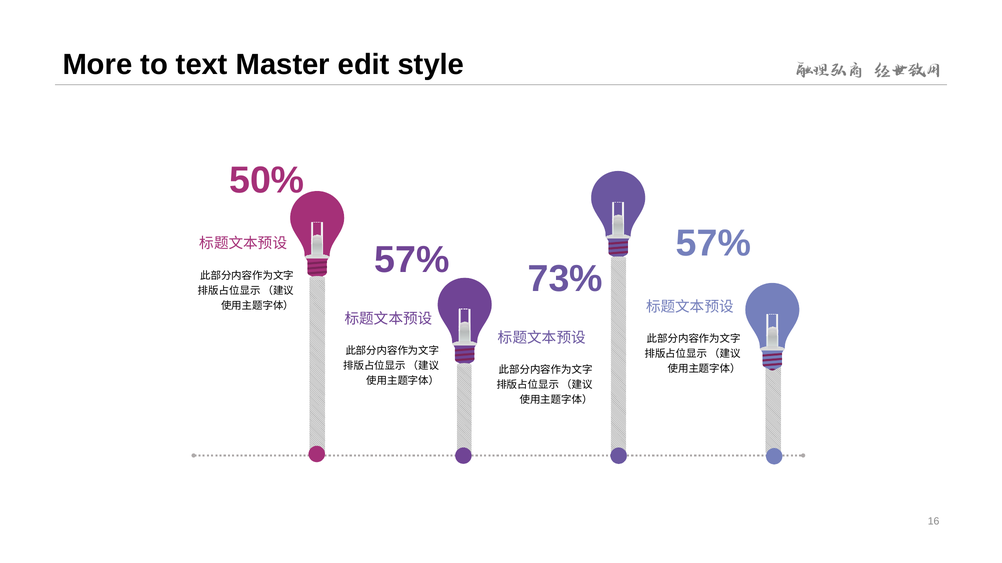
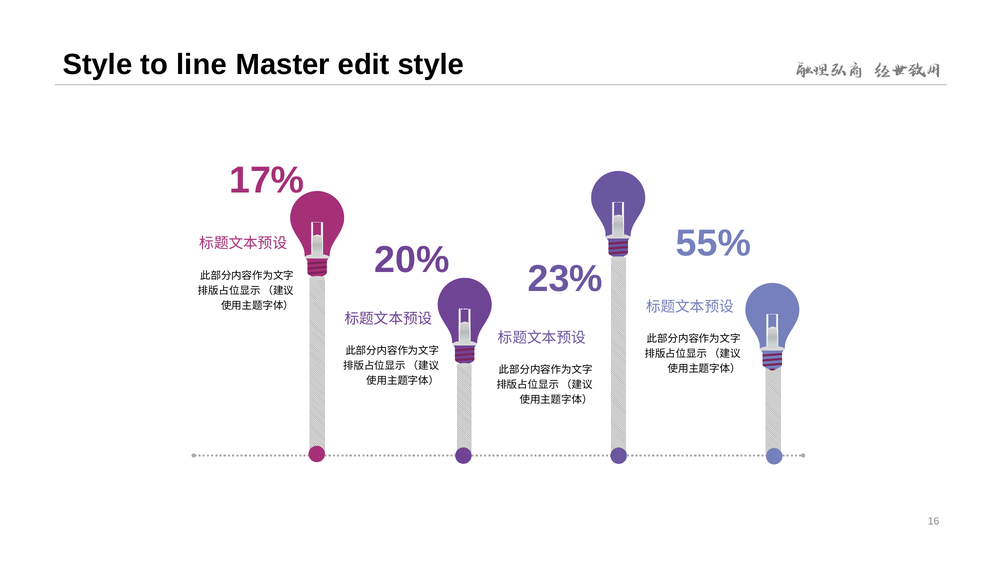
More at (97, 65): More -> Style
text: text -> line
50%: 50% -> 17%
57% at (713, 244): 57% -> 55%
57% at (412, 260): 57% -> 20%
73%: 73% -> 23%
